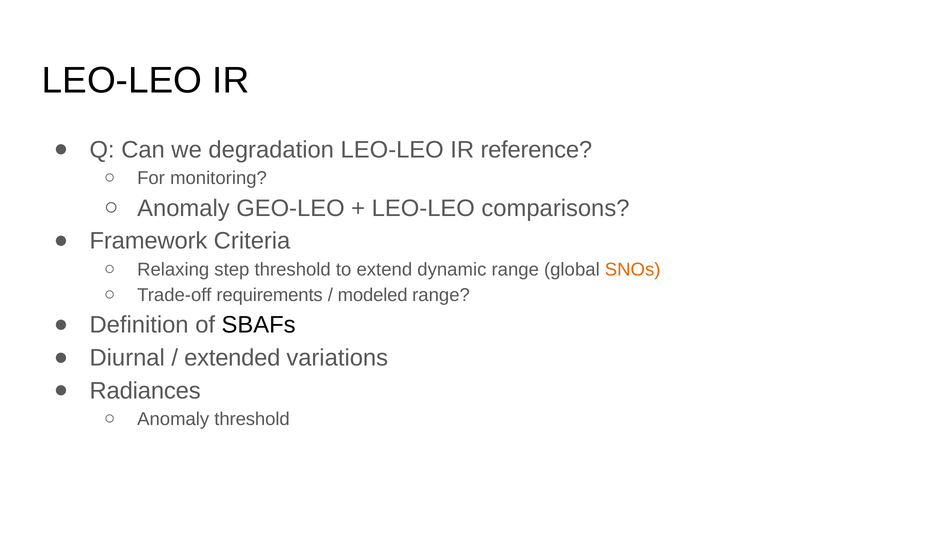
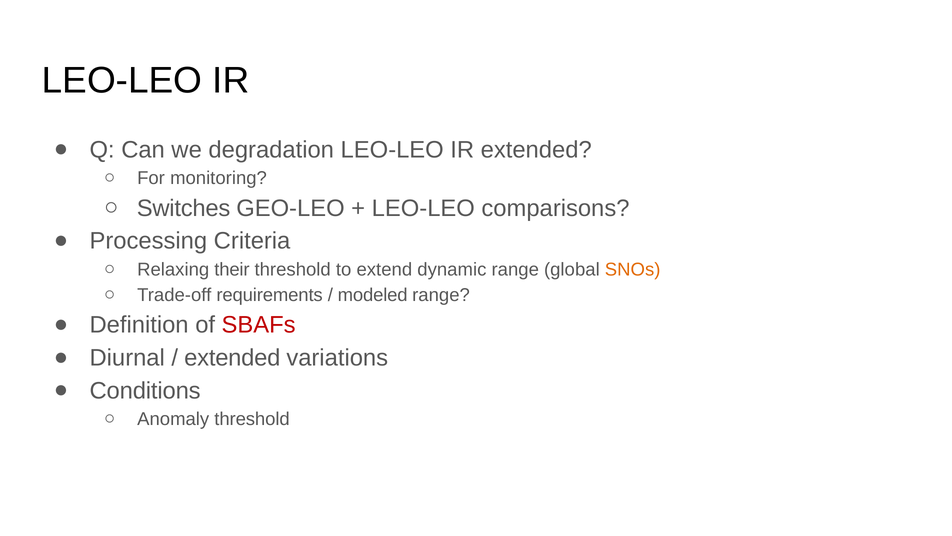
IR reference: reference -> extended
Anomaly at (183, 208): Anomaly -> Switches
Framework: Framework -> Processing
step: step -> their
SBAFs colour: black -> red
Radiances: Radiances -> Conditions
